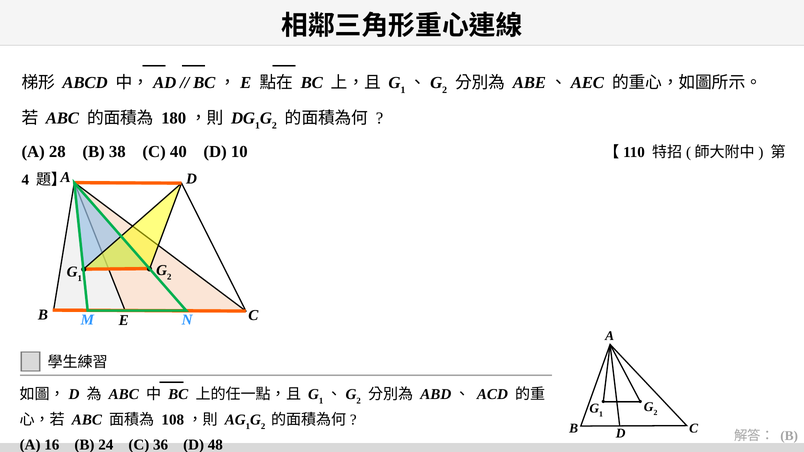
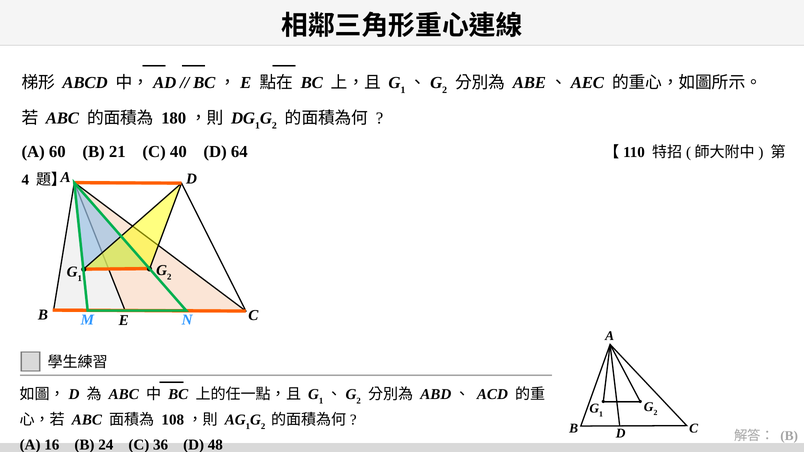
28: 28 -> 60
38: 38 -> 21
10: 10 -> 64
